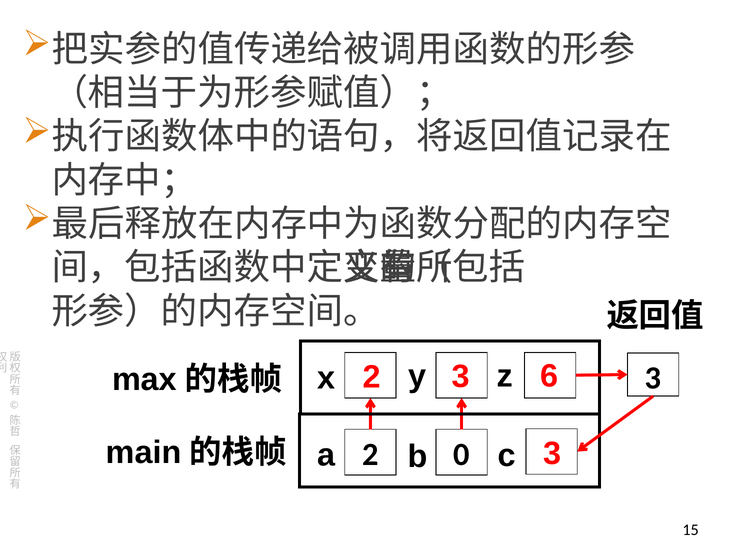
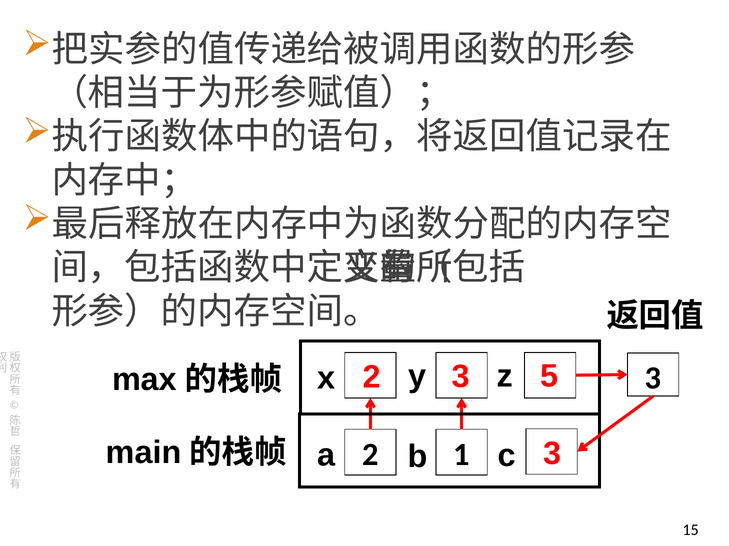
6: 6 -> 5
0: 0 -> 1
